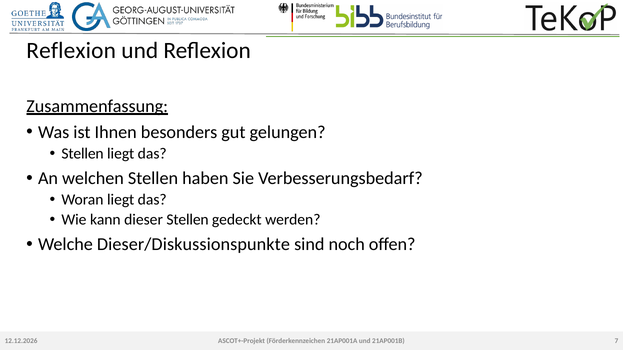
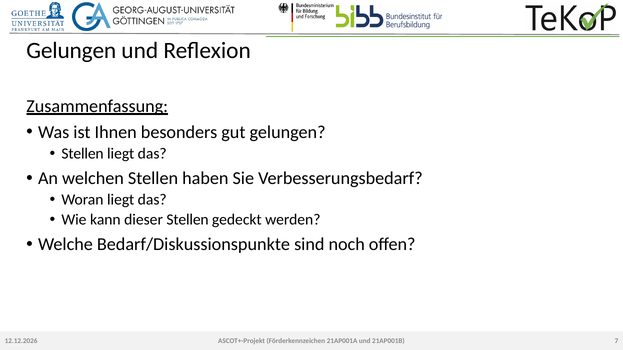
Reflexion at (71, 50): Reflexion -> Gelungen
Dieser/Diskussionspunkte: Dieser/Diskussionspunkte -> Bedarf/Diskussionspunkte
